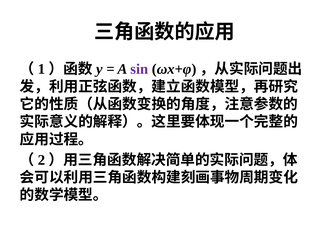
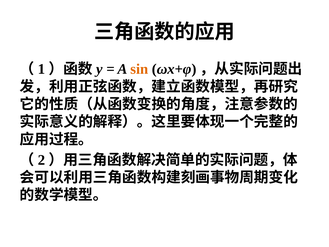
sin colour: purple -> orange
